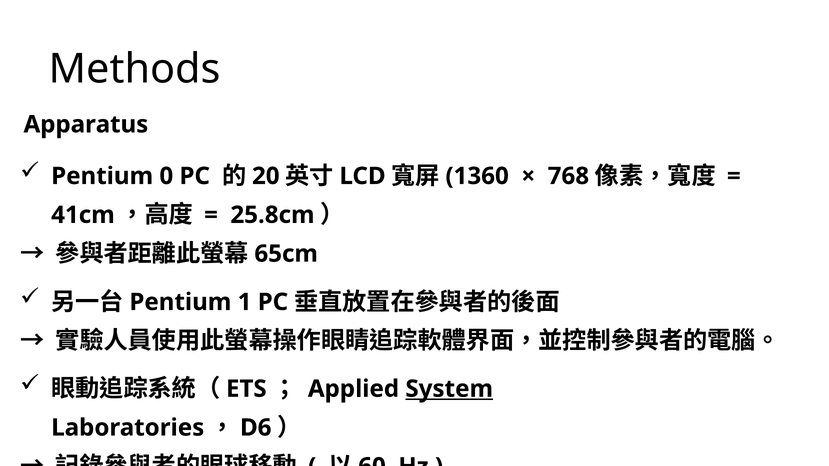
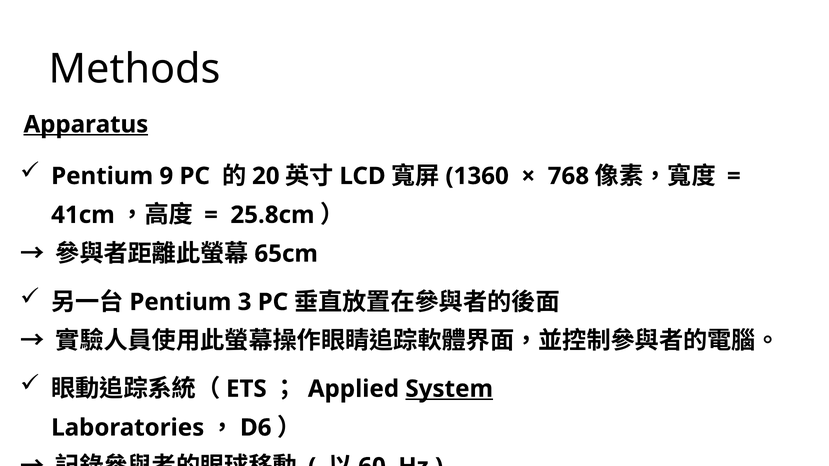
Apparatus underline: none -> present
0: 0 -> 9
1: 1 -> 3
